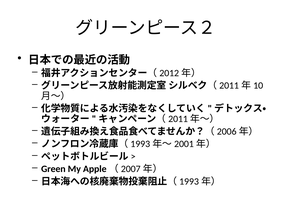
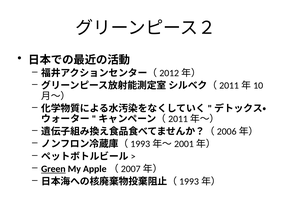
Green underline: none -> present
